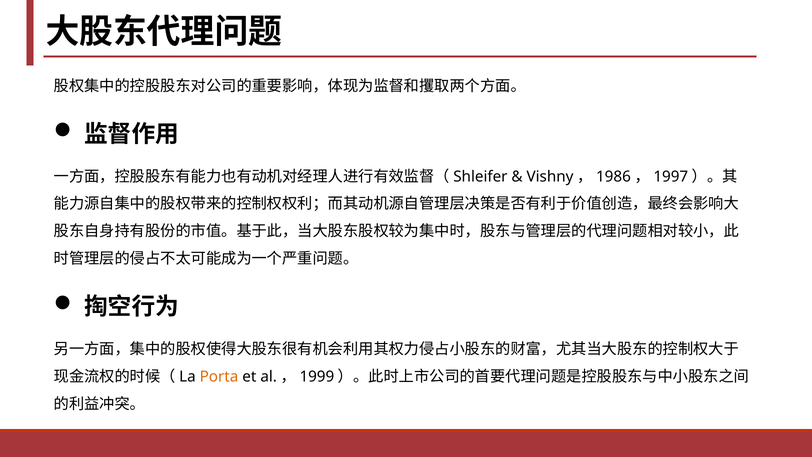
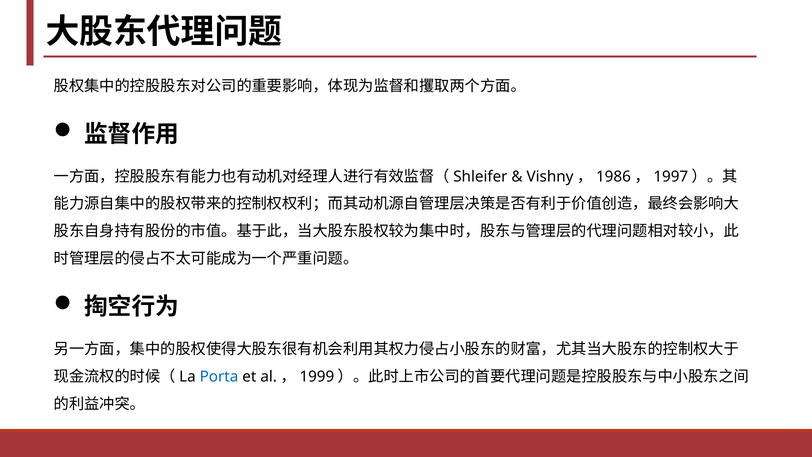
Porta colour: orange -> blue
